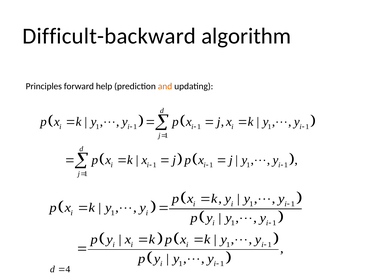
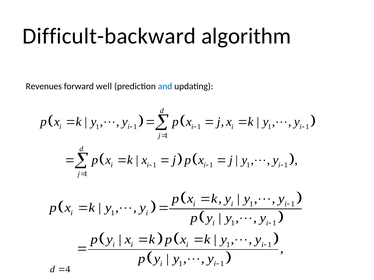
Principles: Principles -> Revenues
help: help -> well
and colour: orange -> blue
